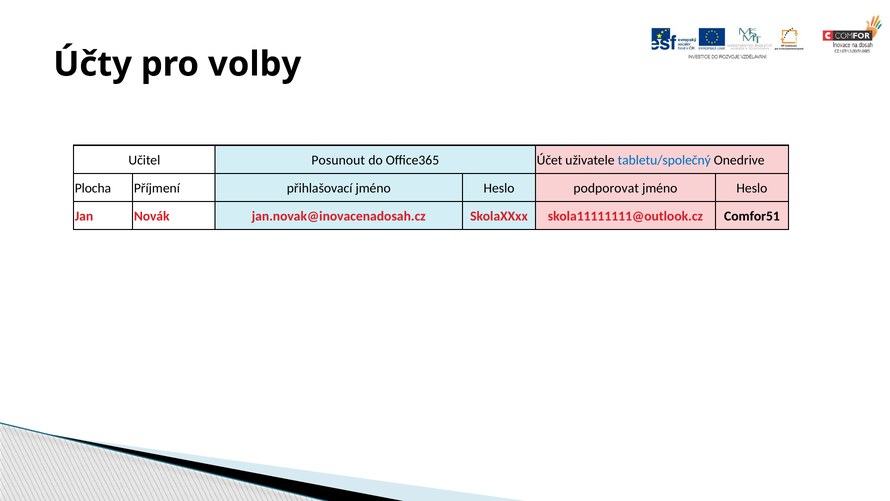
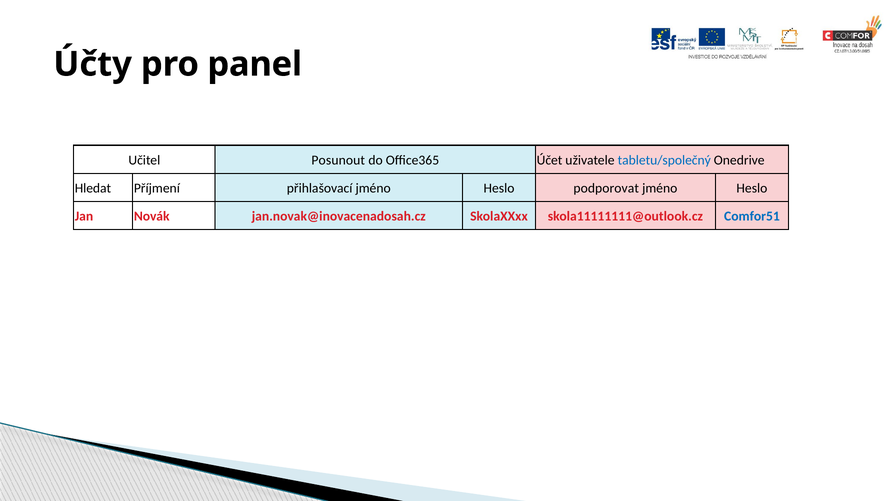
volby: volby -> panel
Plocha: Plocha -> Hledat
Comfor51 colour: black -> blue
